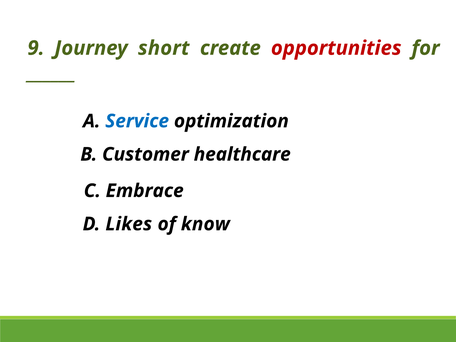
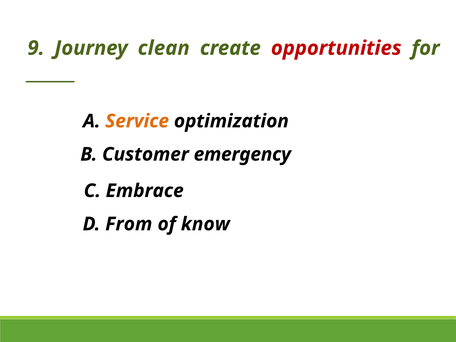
short: short -> clean
Service colour: blue -> orange
healthcare: healthcare -> emergency
Likes: Likes -> From
